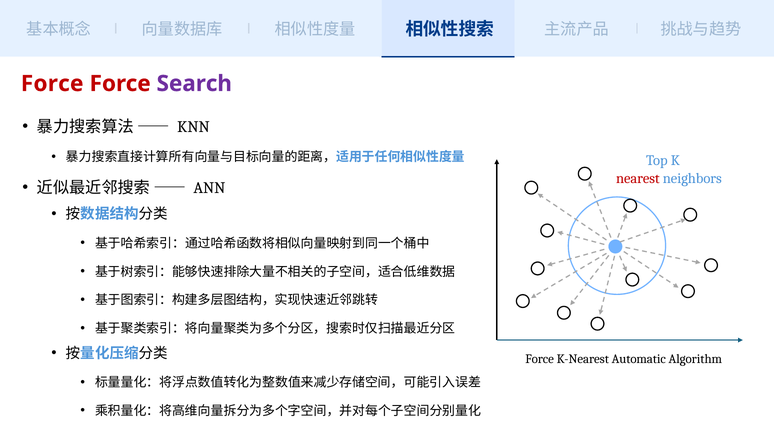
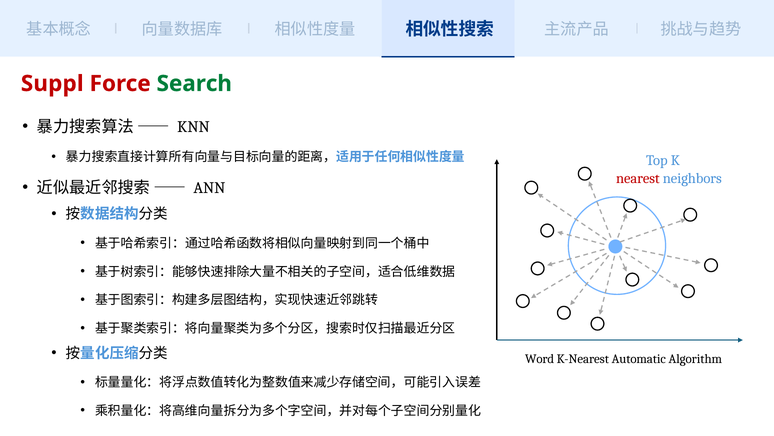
Force at (52, 83): Force -> Suppl
Search colour: purple -> green
Force at (540, 359): Force -> Word
